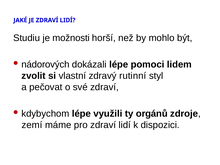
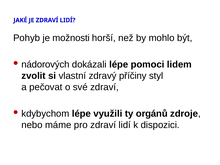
Studiu: Studiu -> Pohyb
rutinní: rutinní -> příčiny
zemí: zemí -> nebo
